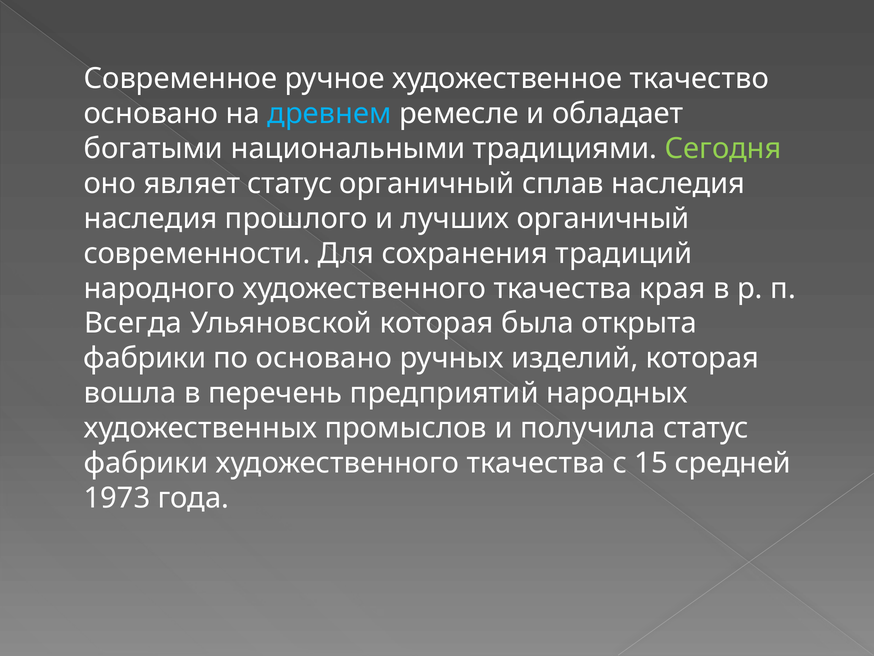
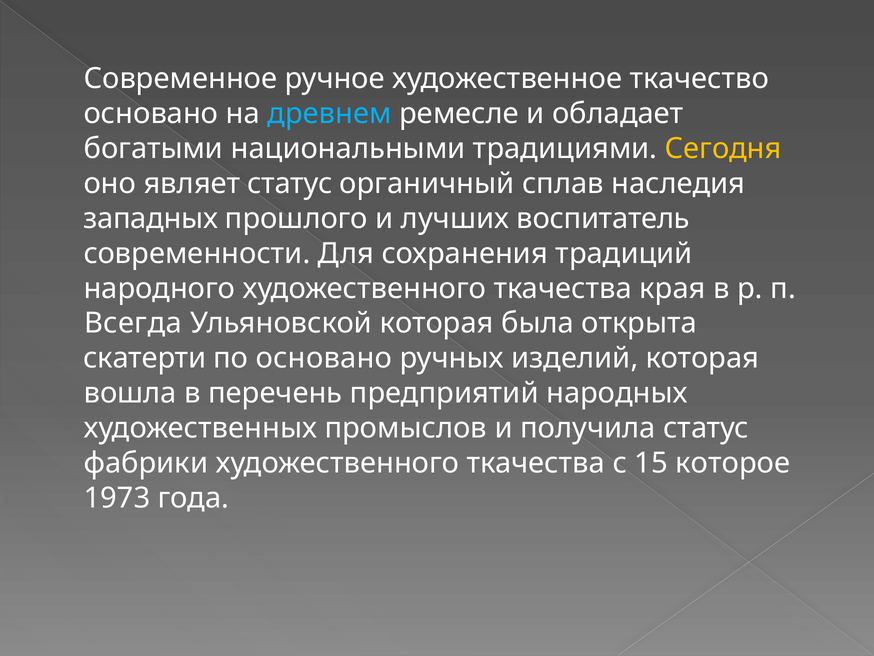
Сегодня colour: light green -> yellow
наследия at (151, 218): наследия -> западных
лучших органичный: органичный -> воспитатель
фабрики at (145, 358): фабрики -> скатерти
средней: средней -> которое
